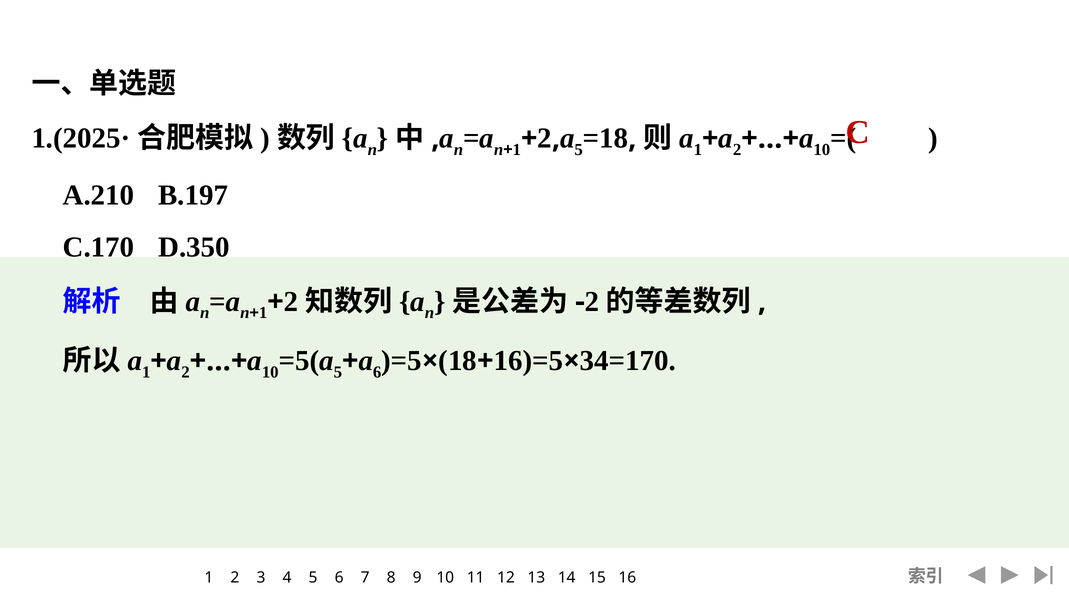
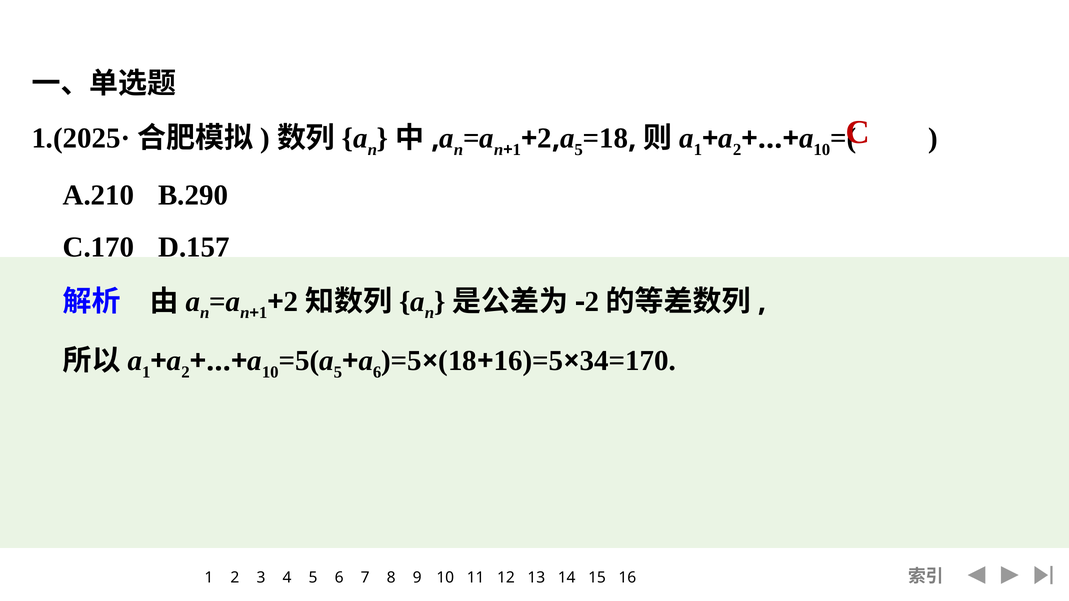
B.197: B.197 -> B.290
D.350: D.350 -> D.157
